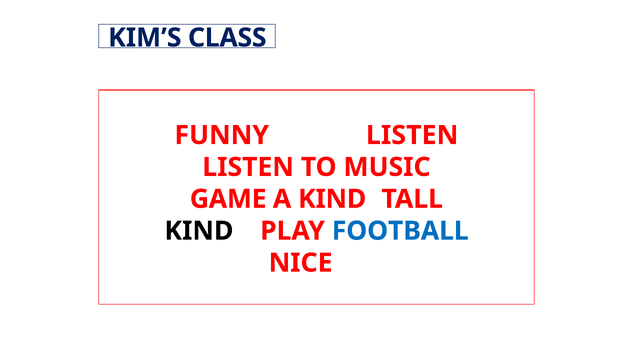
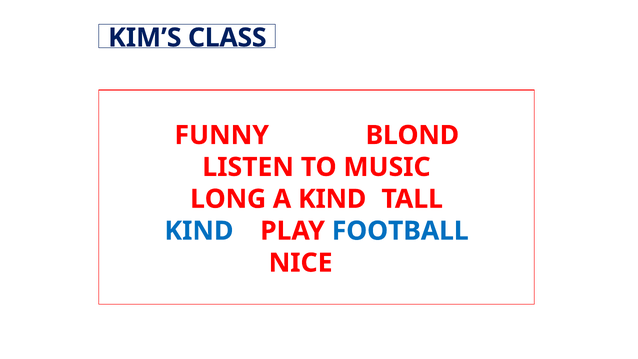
FUNNY LISTEN: LISTEN -> BLOND
GAME: GAME -> LONG
KIND at (199, 231) colour: black -> blue
